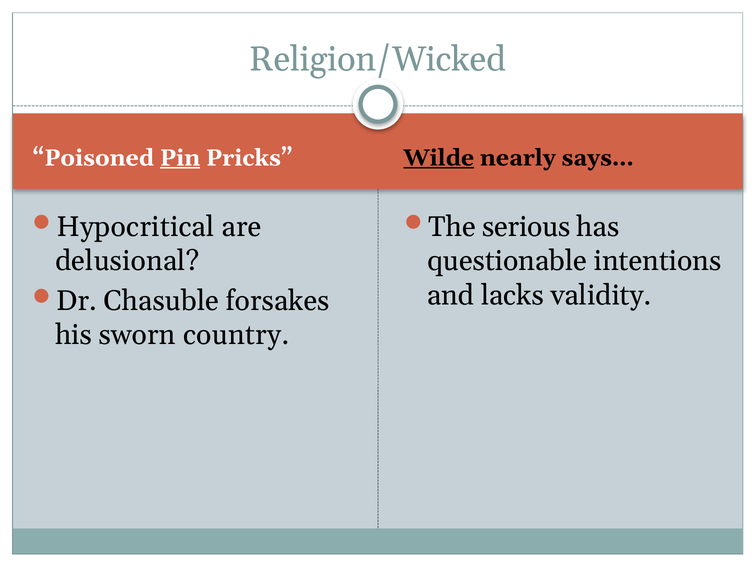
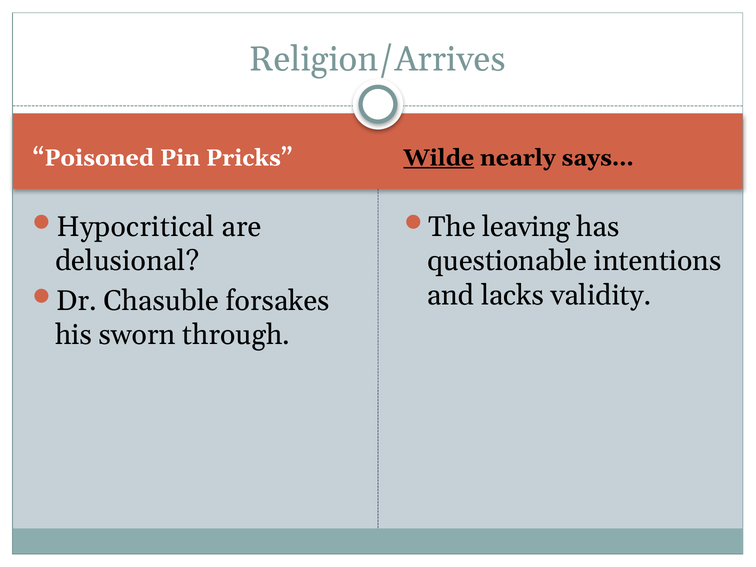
Religion/Wicked: Religion/Wicked -> Religion/Arrives
Pin underline: present -> none
serious: serious -> leaving
country: country -> through
